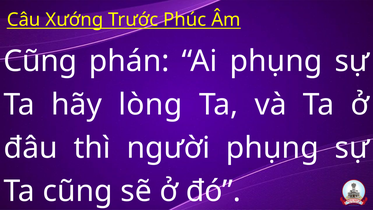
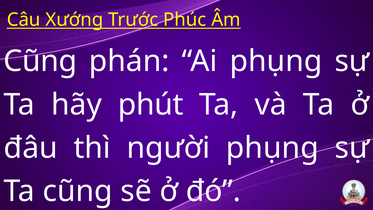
lòng: lòng -> phút
